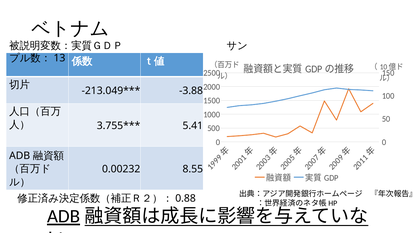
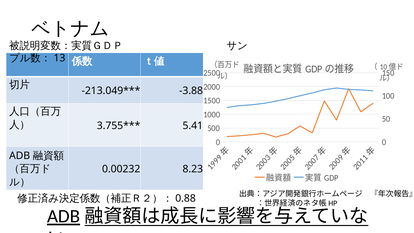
8.55: 8.55 -> 8.23
